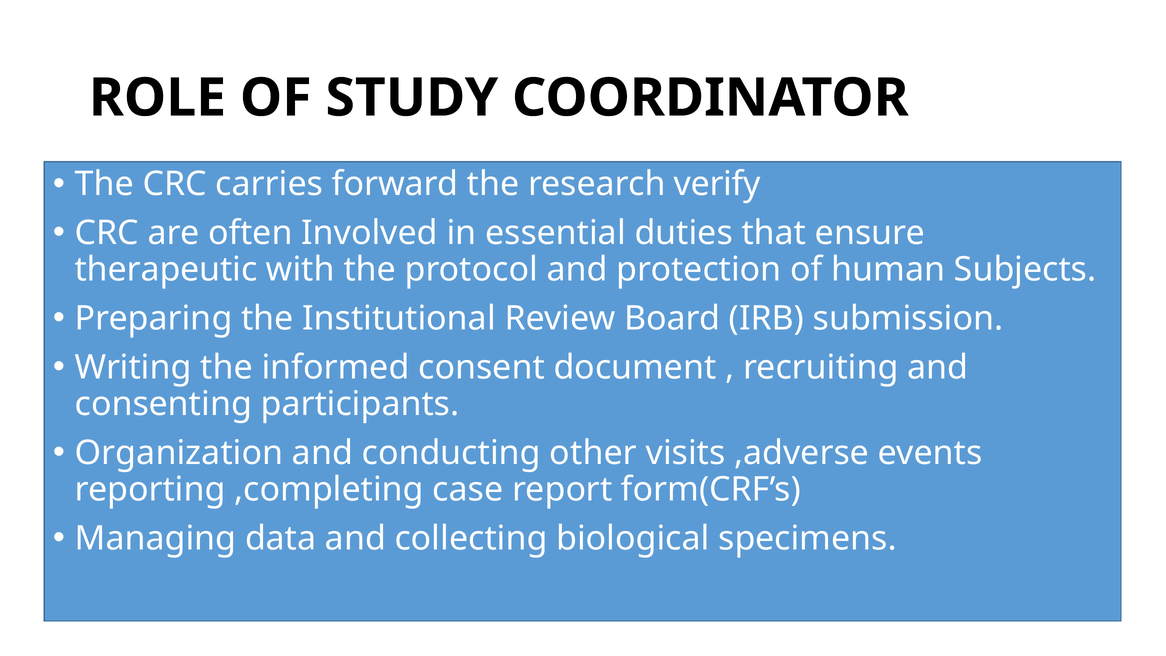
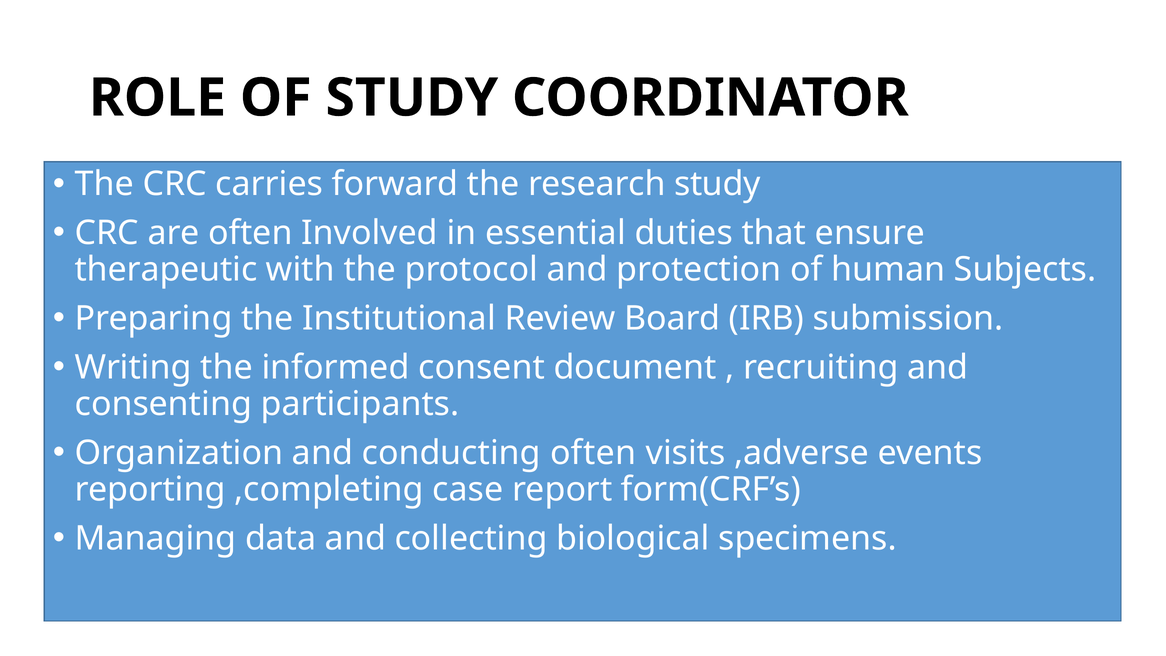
research verify: verify -> study
conducting other: other -> often
